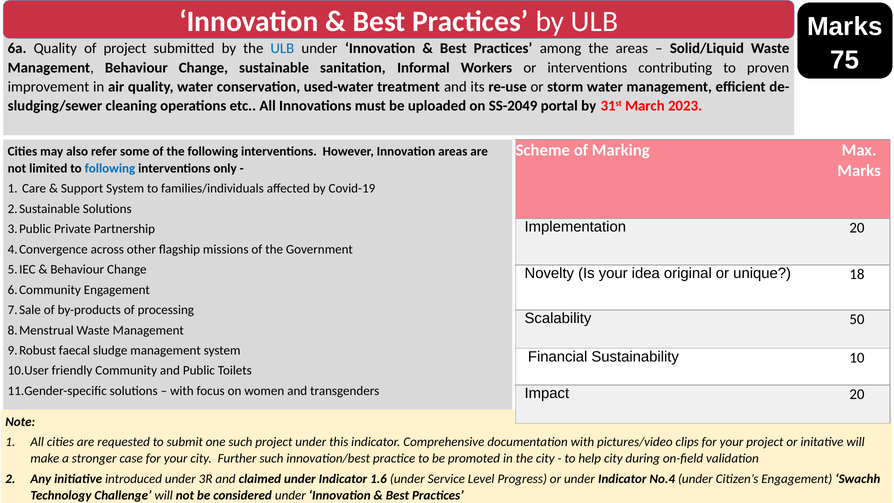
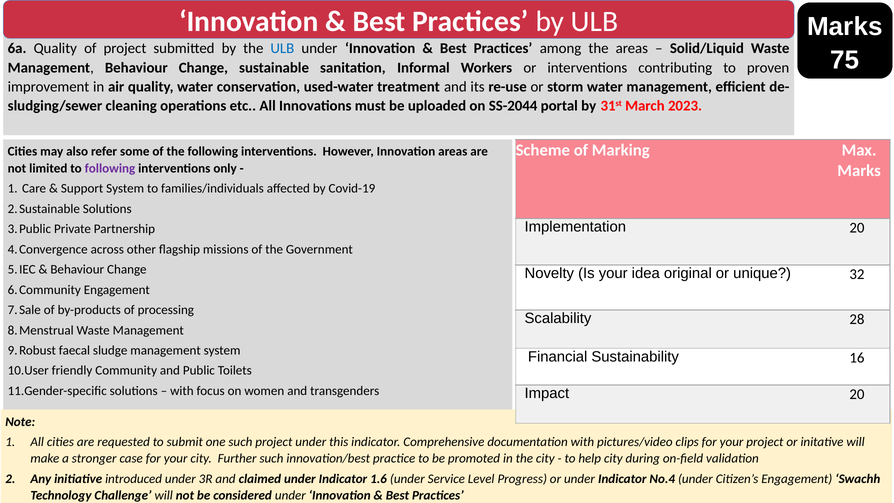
SS-2049: SS-2049 -> SS-2044
following at (110, 168) colour: blue -> purple
18: 18 -> 32
50: 50 -> 28
10: 10 -> 16
